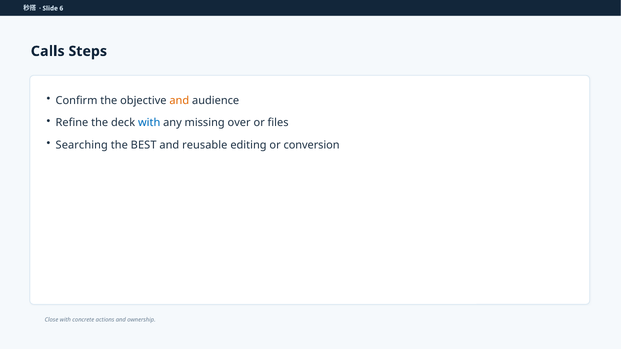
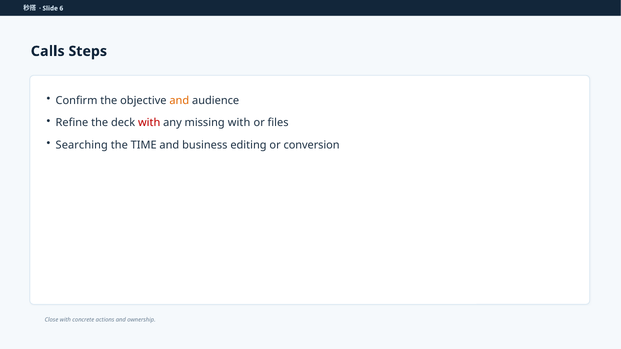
with at (149, 123) colour: blue -> red
missing over: over -> with
BEST: BEST -> TIME
reusable: reusable -> business
